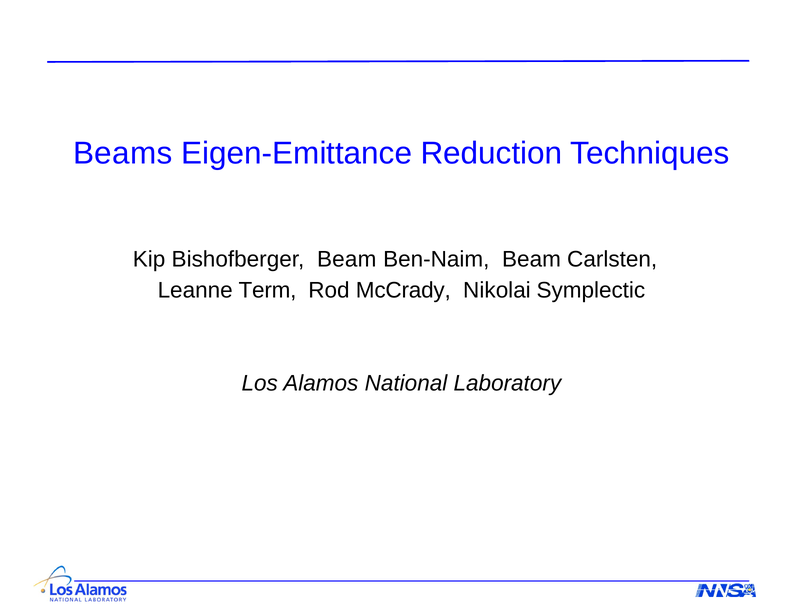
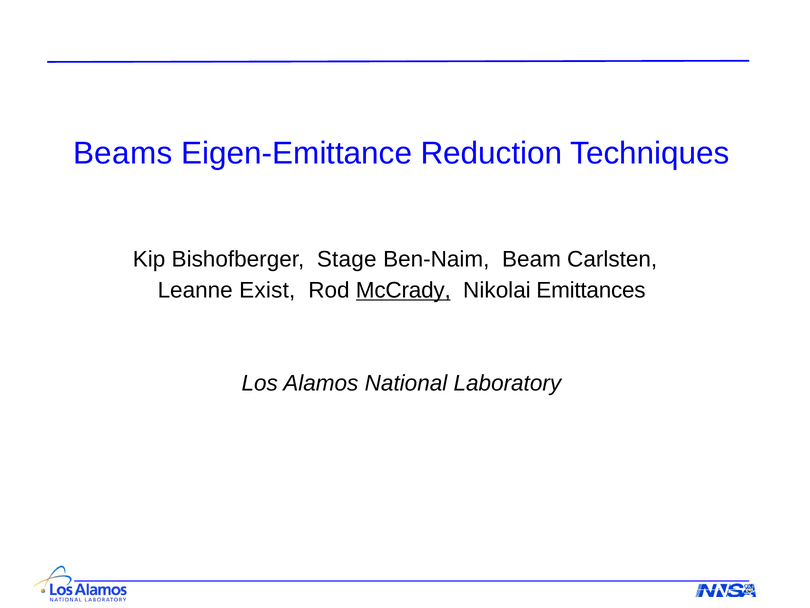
Bishofberger Beam: Beam -> Stage
Term: Term -> Exist
McCrady underline: none -> present
Symplectic: Symplectic -> Emittances
